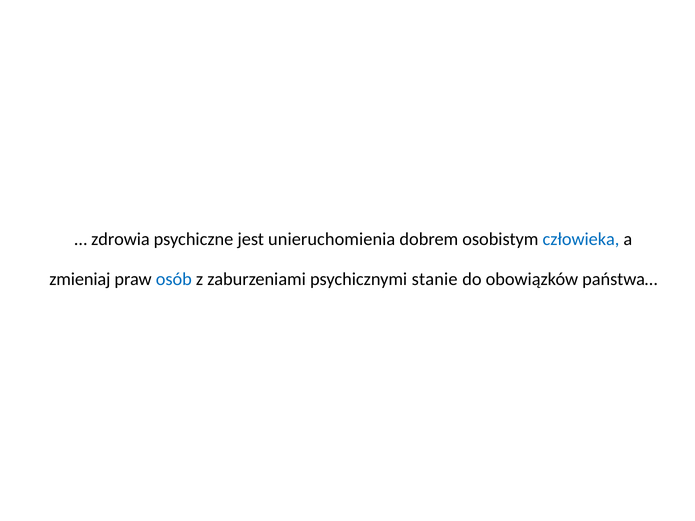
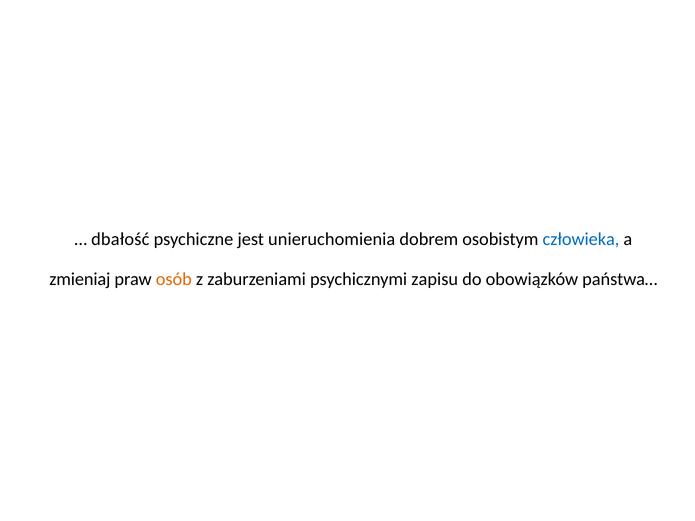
zdrowia: zdrowia -> dbałość
osób colour: blue -> orange
stanie: stanie -> zapisu
